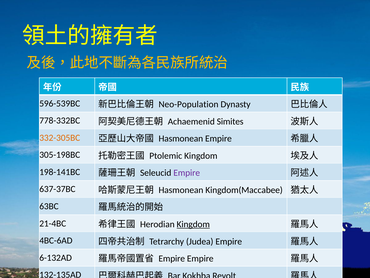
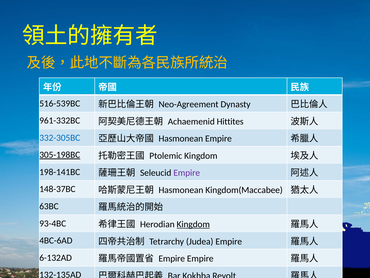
596-539BC: 596-539BC -> 516-539BC
Neo-Population: Neo-Population -> Neo-Agreement
778-332BC: 778-332BC -> 961-332BC
Simites: Simites -> Hittites
332-305BC colour: orange -> blue
305-198BC underline: none -> present
637-37BC: 637-37BC -> 148-37BC
21-4BC: 21-4BC -> 93-4BC
